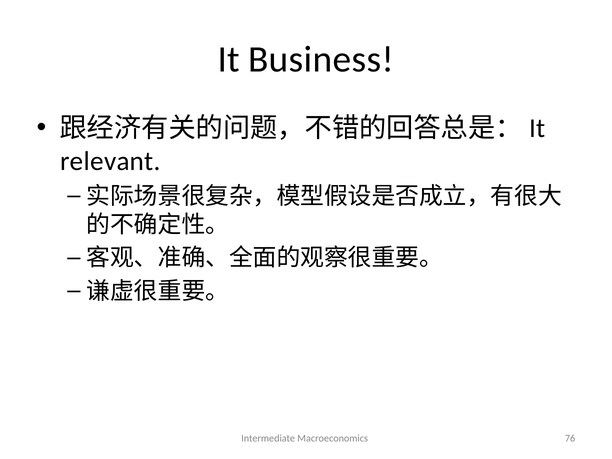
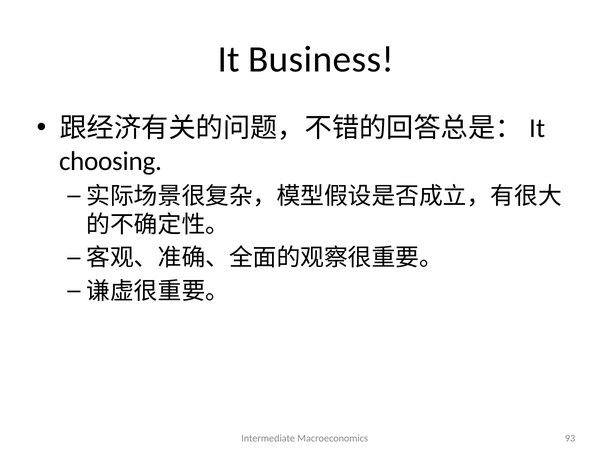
relevant: relevant -> choosing
76: 76 -> 93
